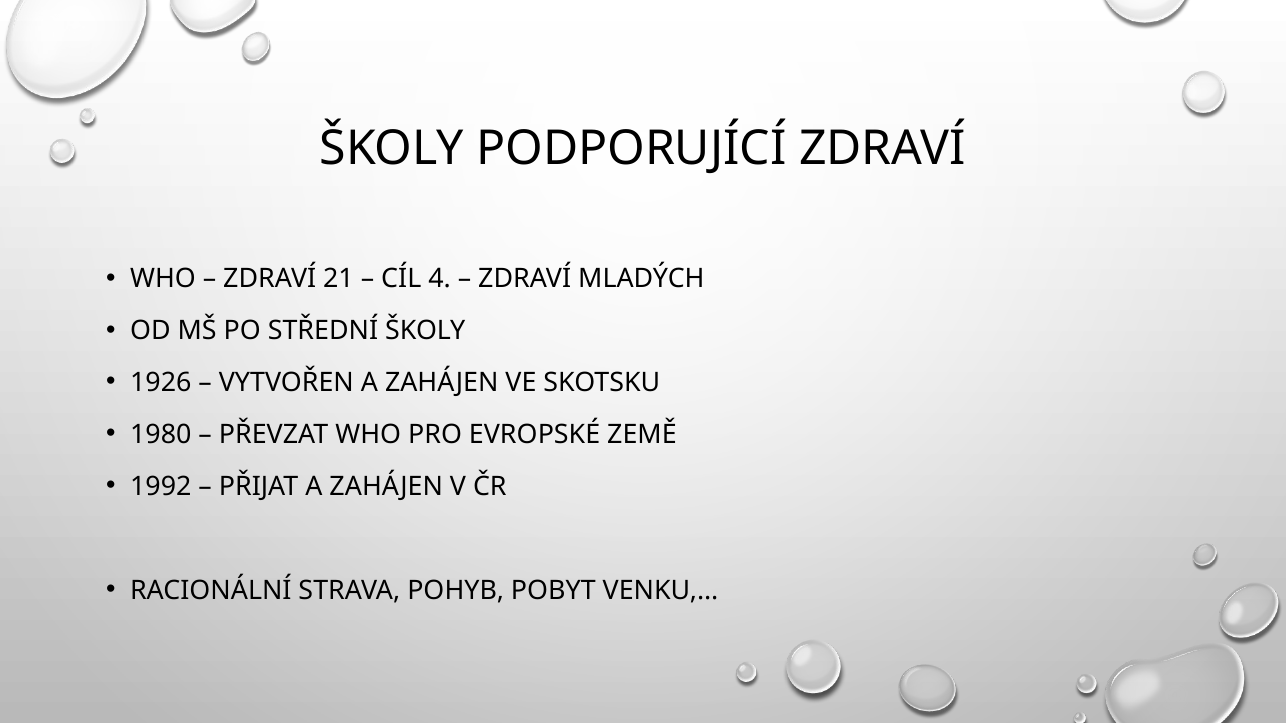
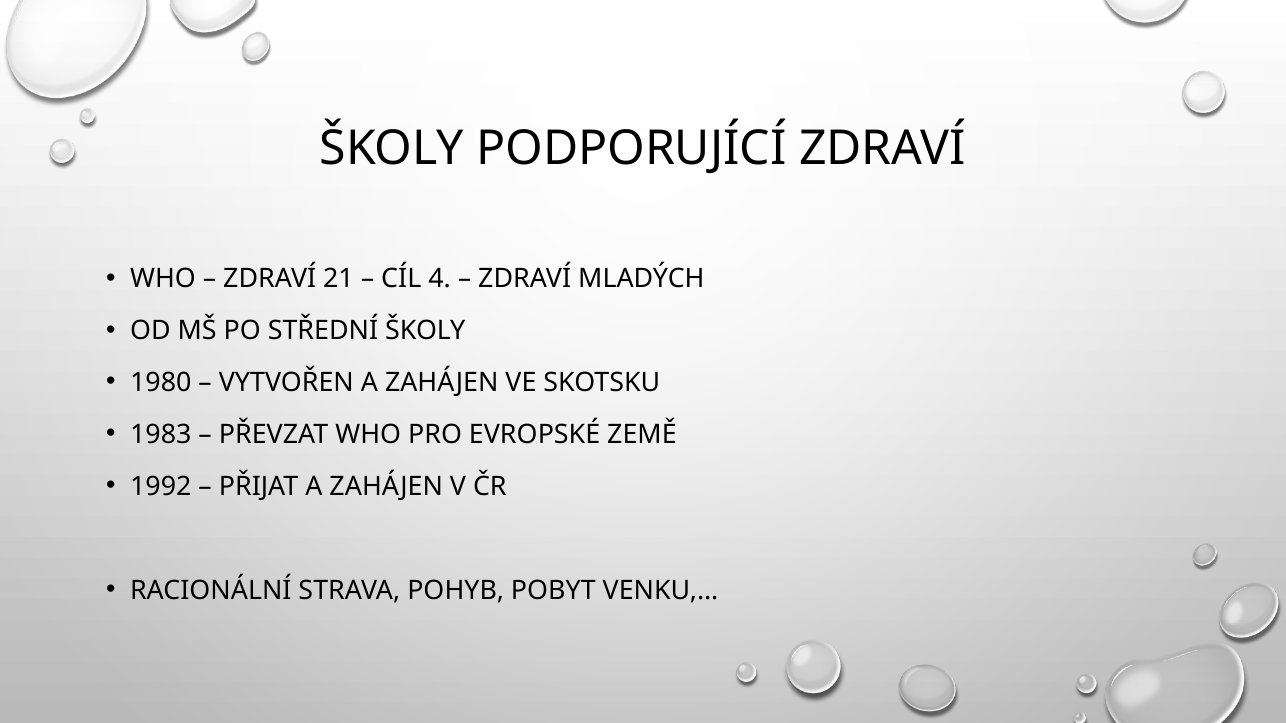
1926: 1926 -> 1980
1980: 1980 -> 1983
